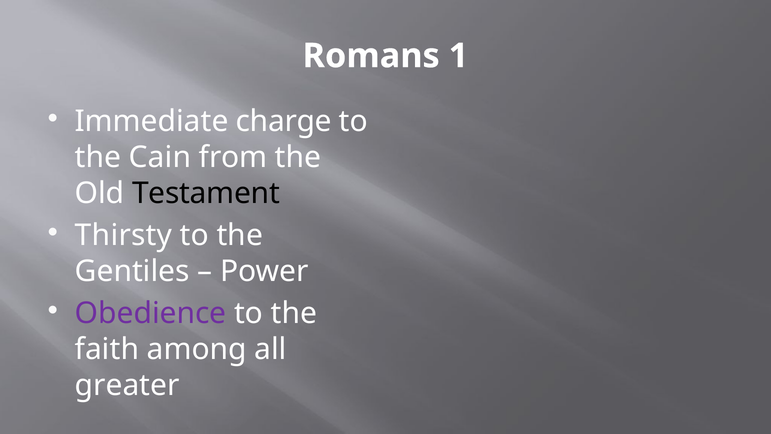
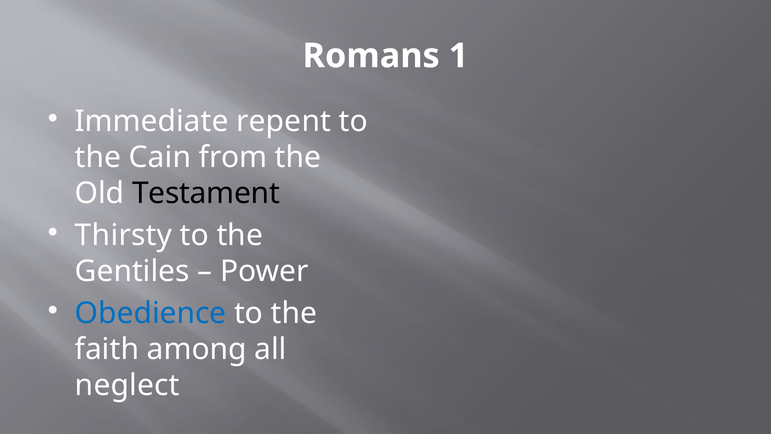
charge: charge -> repent
Obedience colour: purple -> blue
greater: greater -> neglect
